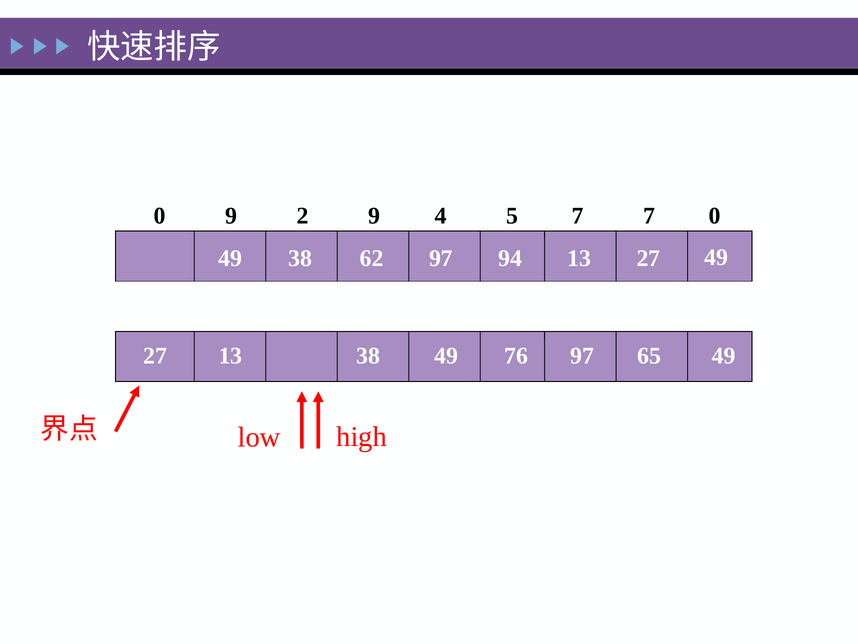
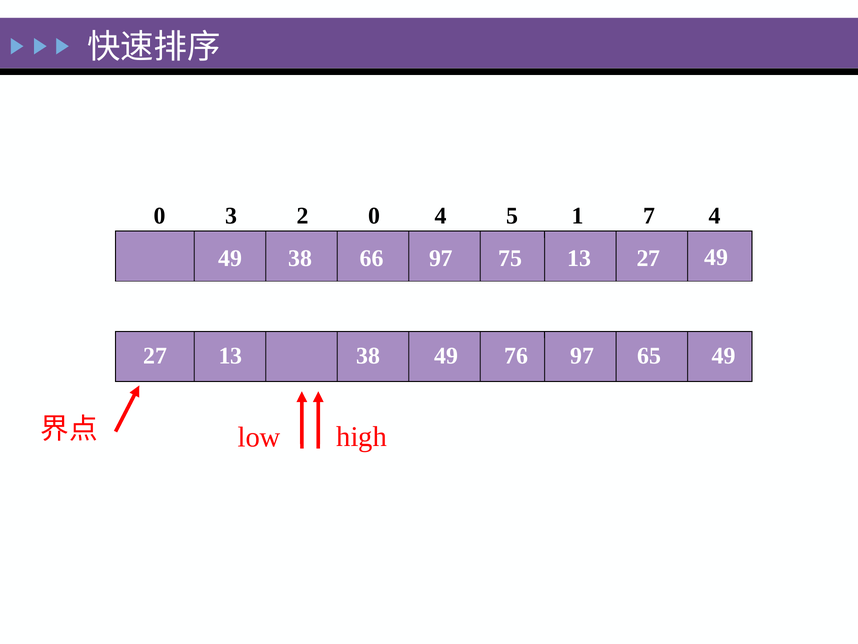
0 9: 9 -> 3
2 9: 9 -> 0
5 7: 7 -> 1
7 0: 0 -> 4
62: 62 -> 66
94: 94 -> 75
